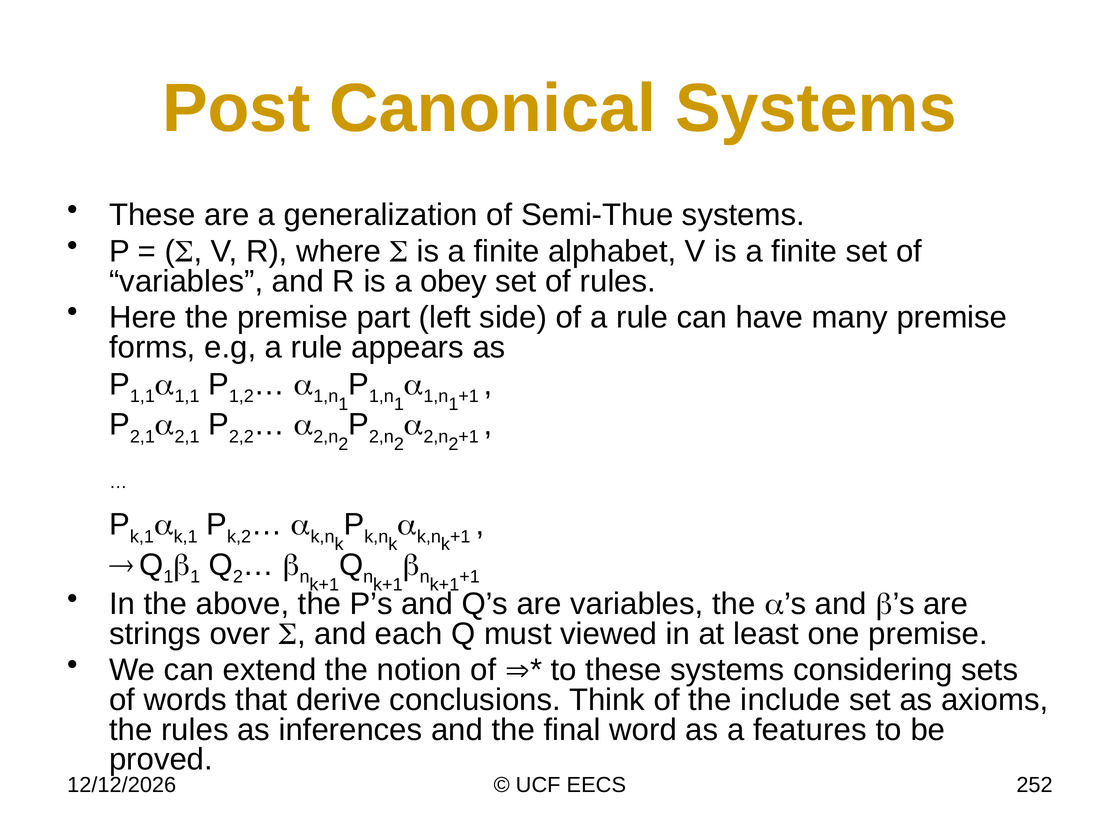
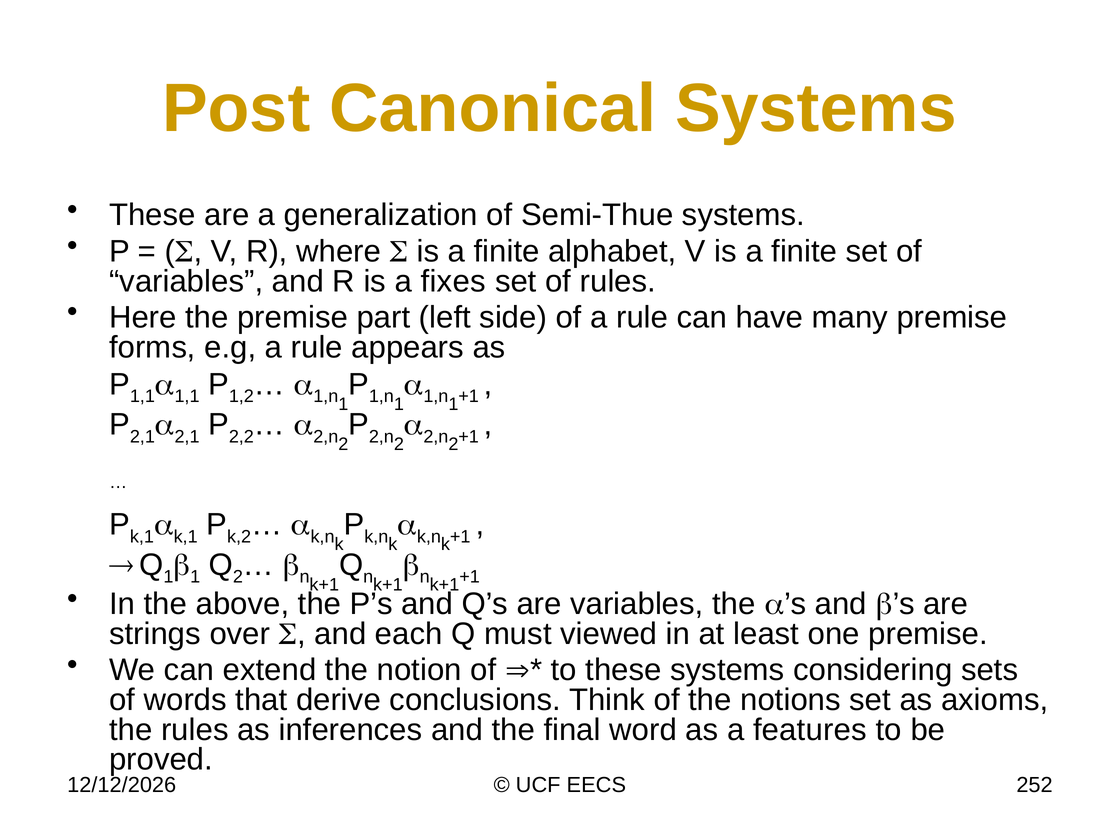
obey: obey -> fixes
include: include -> notions
